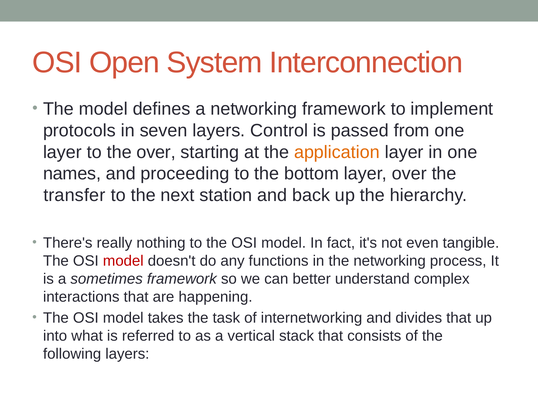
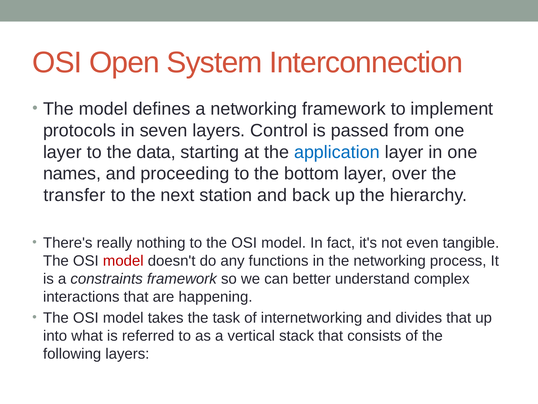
the over: over -> data
application colour: orange -> blue
sometimes: sometimes -> constraints
